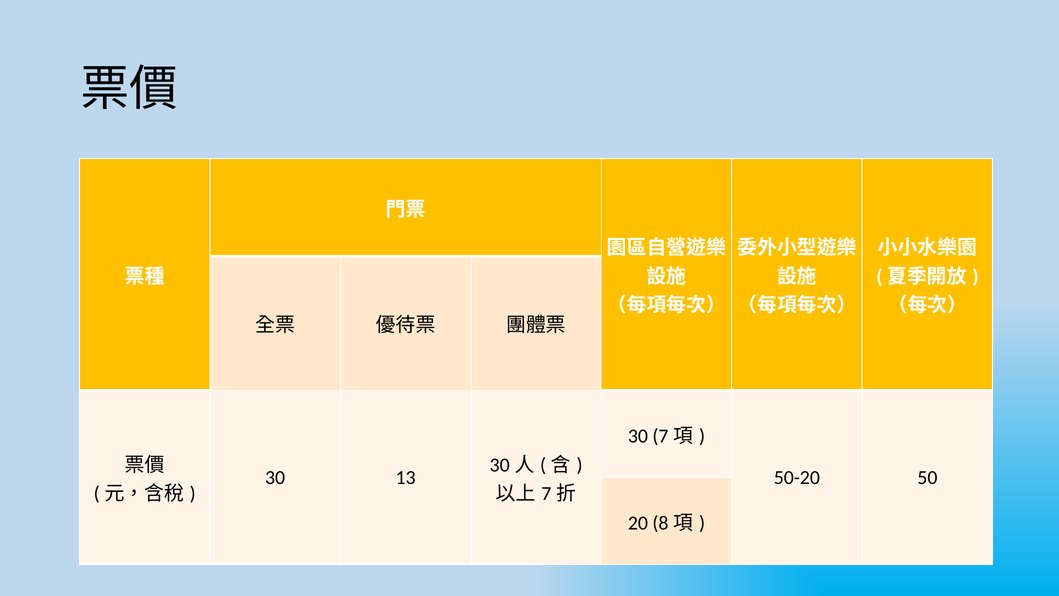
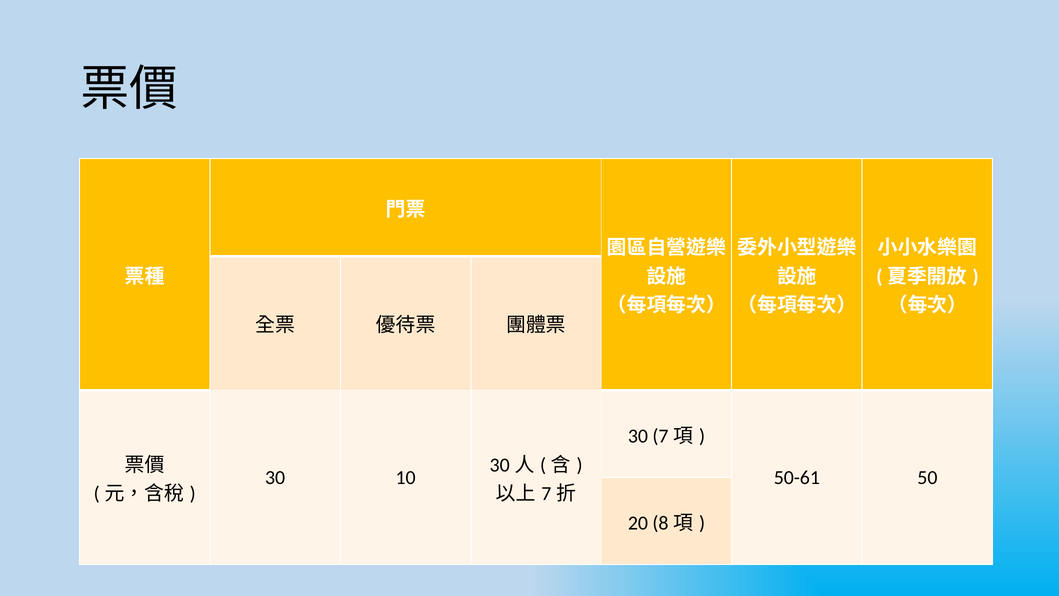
13: 13 -> 10
50-20: 50-20 -> 50-61
